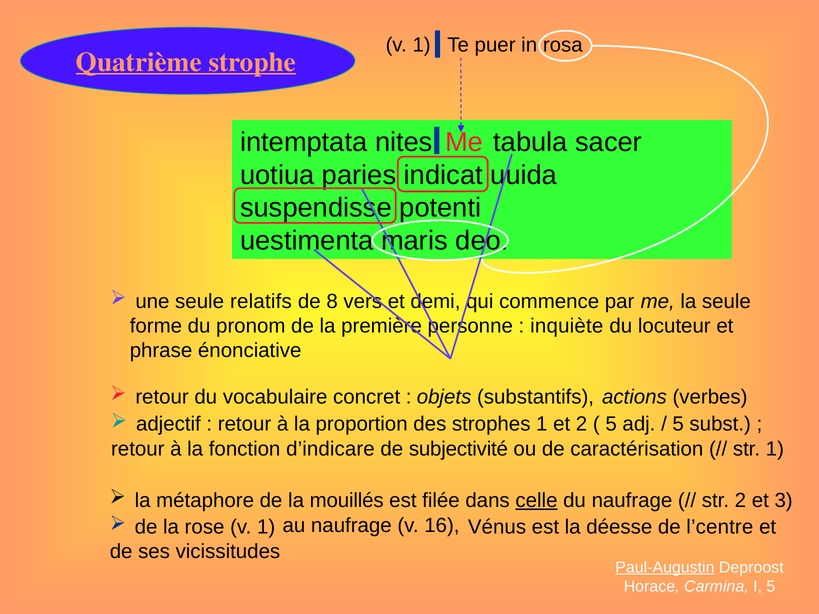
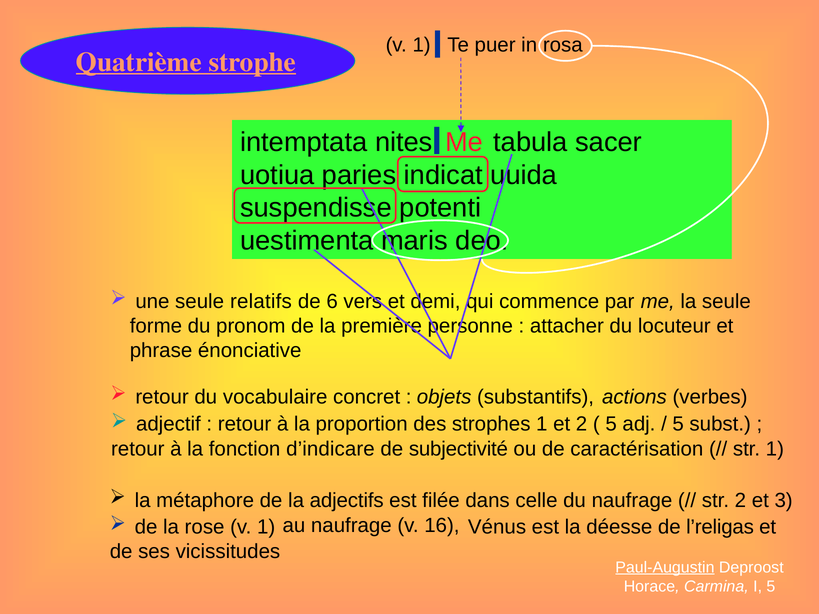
8: 8 -> 6
inquiète: inquiète -> attacher
mouillés: mouillés -> adjectifs
celle underline: present -> none
l’centre: l’centre -> l’religas
